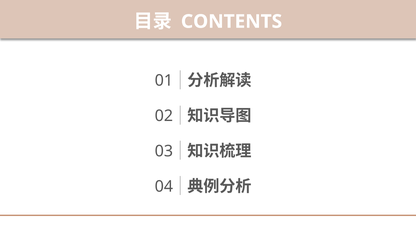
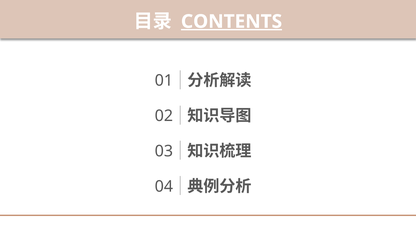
CONTENTS underline: none -> present
